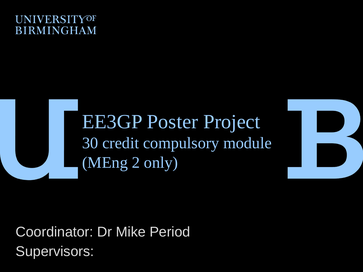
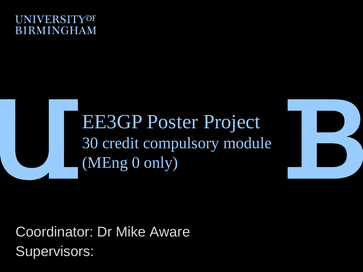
2: 2 -> 0
Period: Period -> Aware
